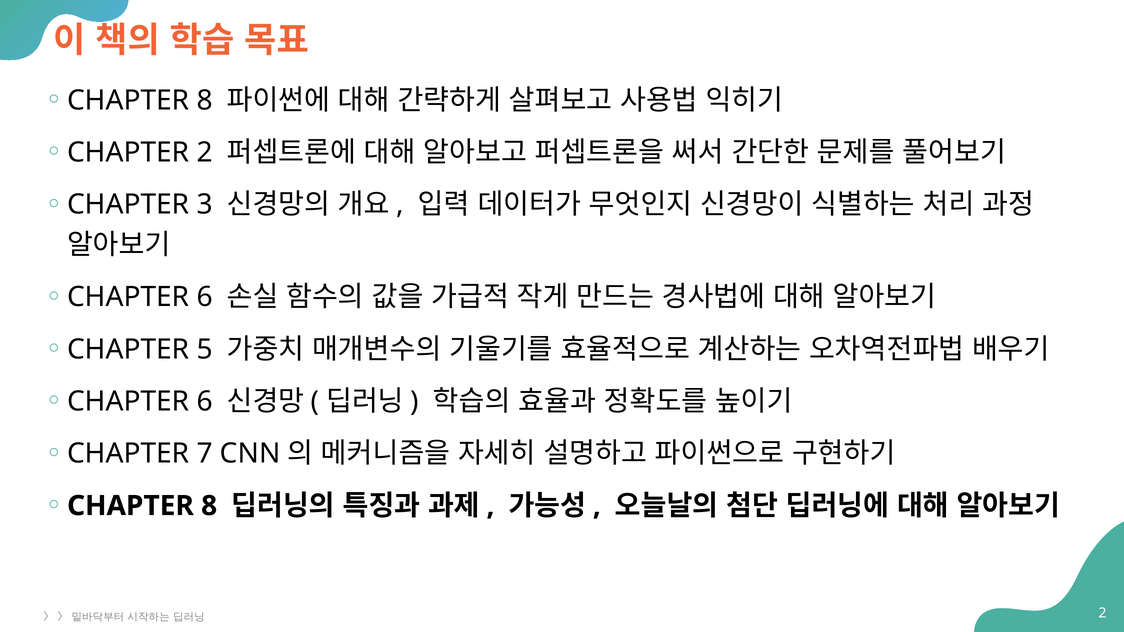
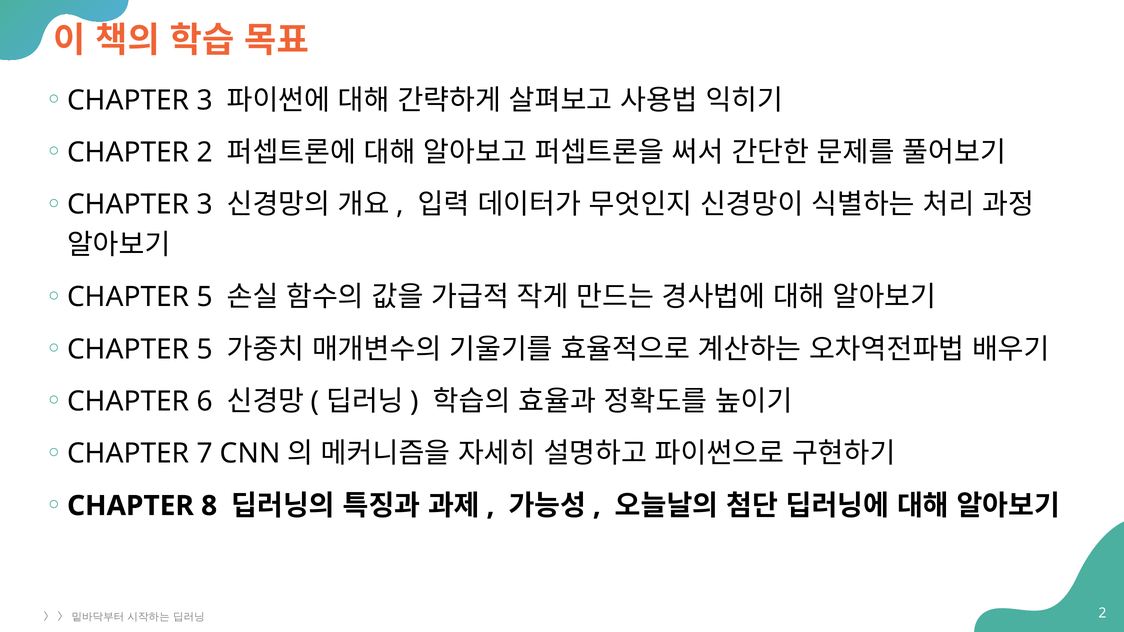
8 at (205, 100): 8 -> 3
6 at (205, 297): 6 -> 5
